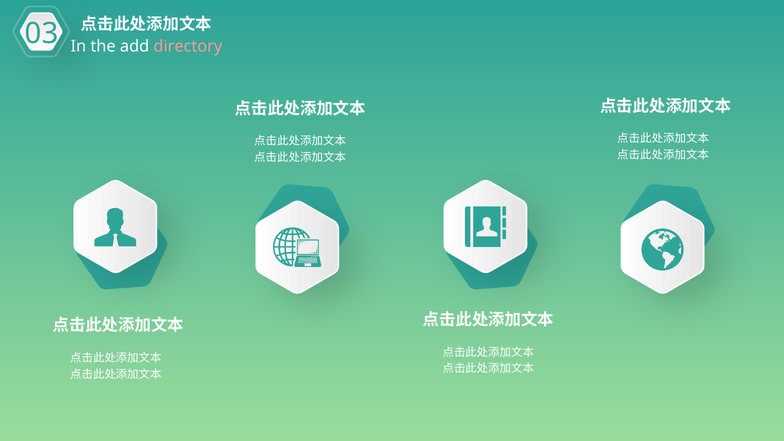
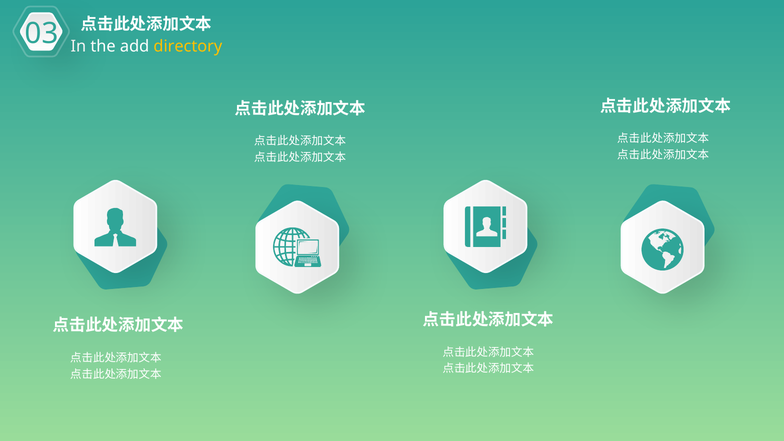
directory colour: pink -> yellow
